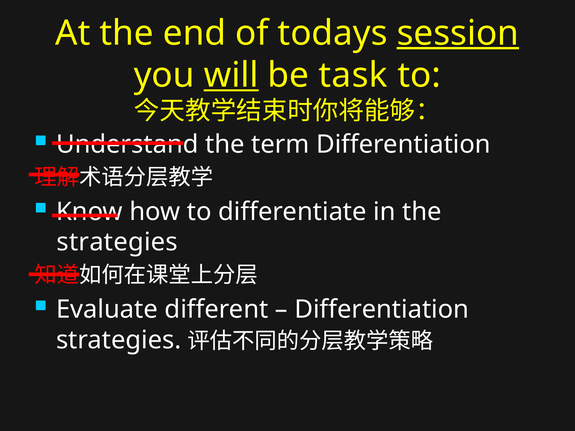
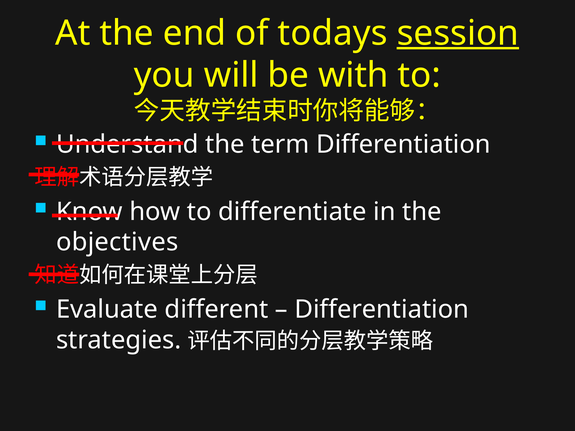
will underline: present -> none
task: task -> with
strategies: strategies -> objectives
